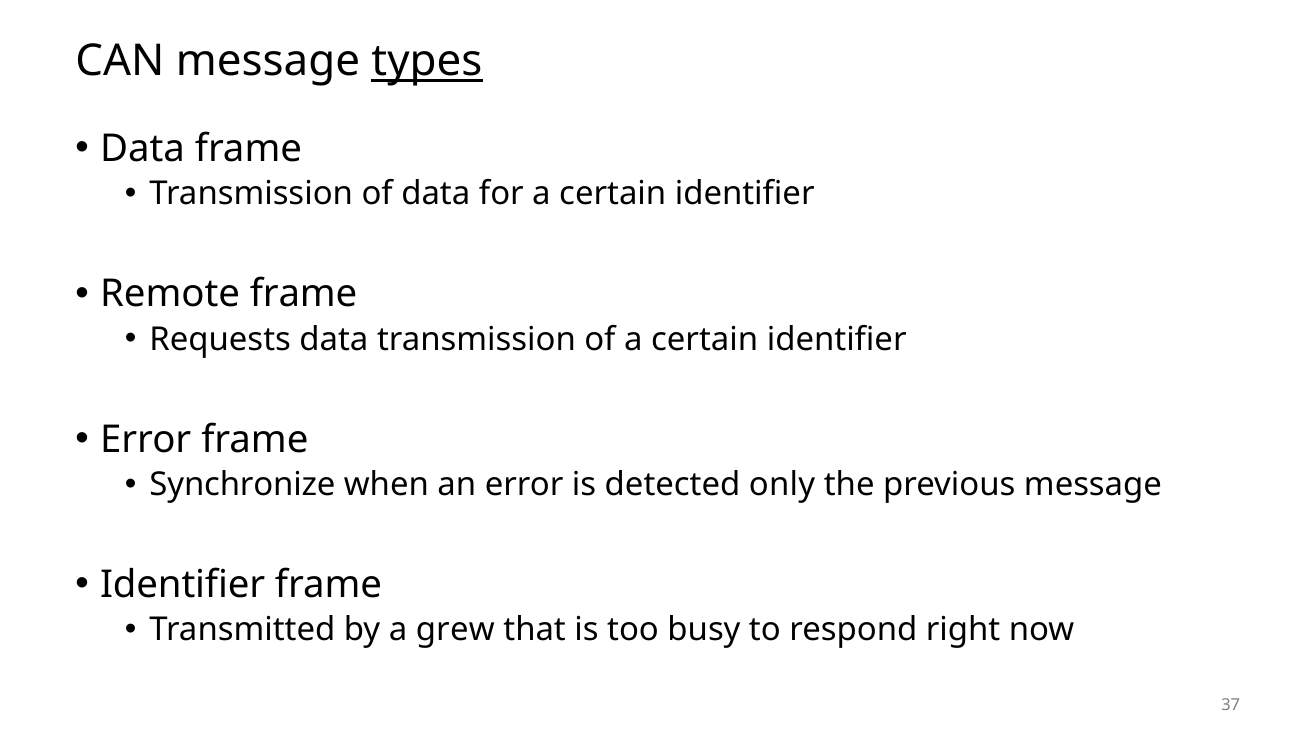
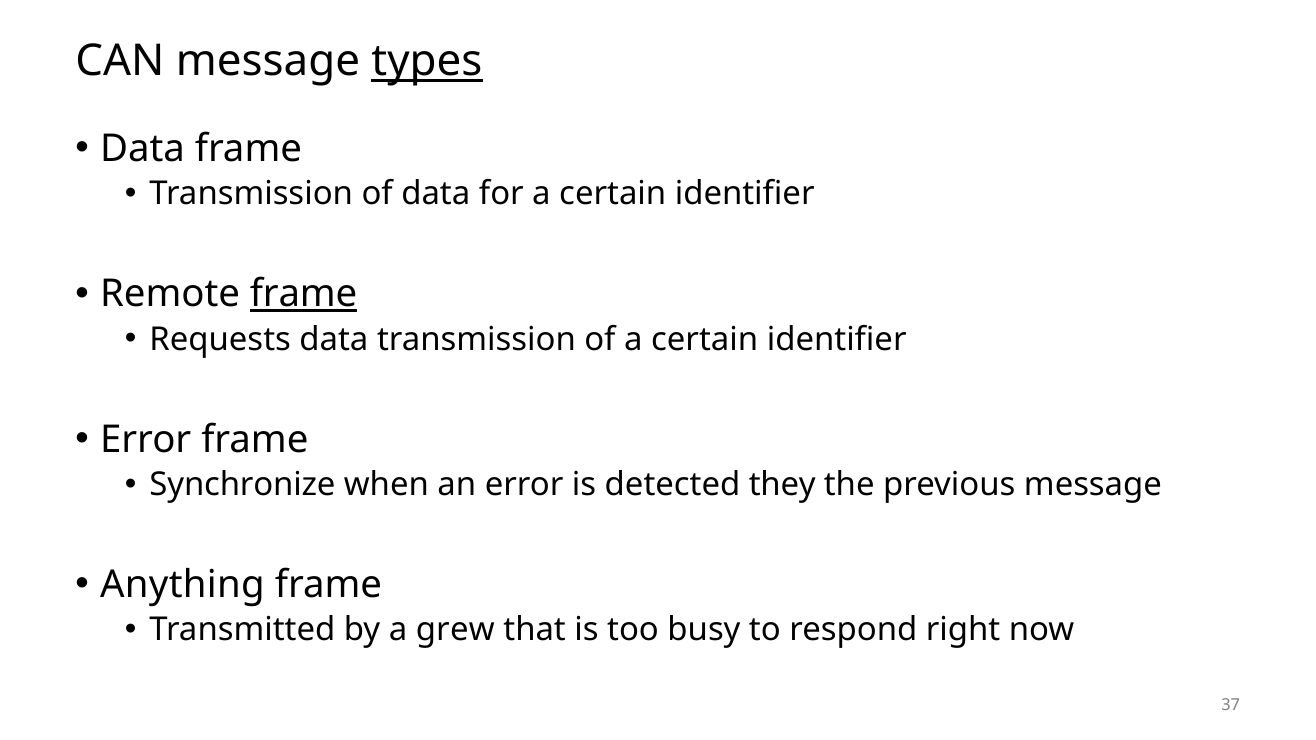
frame at (304, 294) underline: none -> present
only: only -> they
Identifier at (183, 585): Identifier -> Anything
